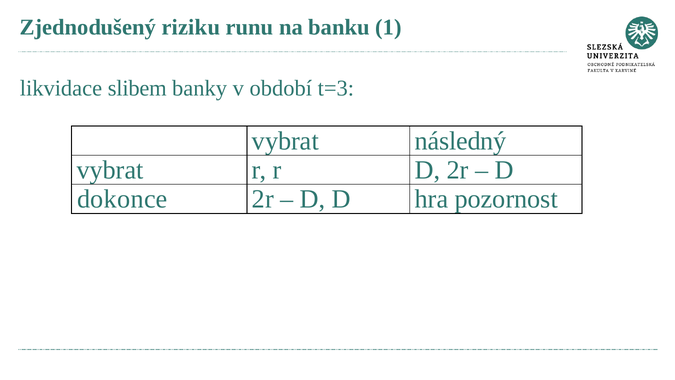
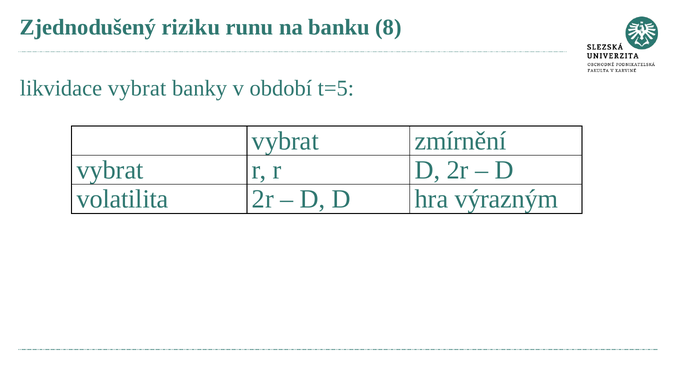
1: 1 -> 8
likvidace slibem: slibem -> vybrat
t=3: t=3 -> t=5
následný: následný -> zmírnění
dokonce: dokonce -> volatilita
pozornost: pozornost -> výrazným
